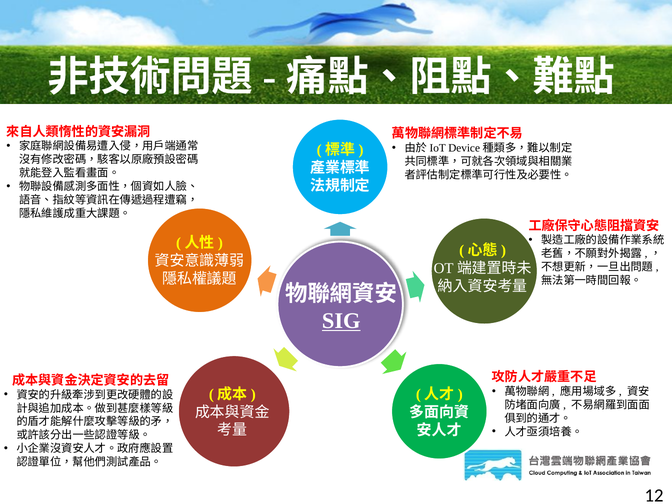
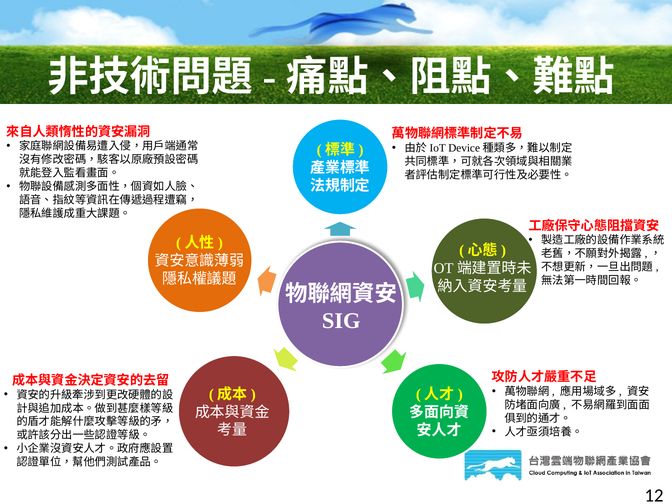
SIG underline: present -> none
